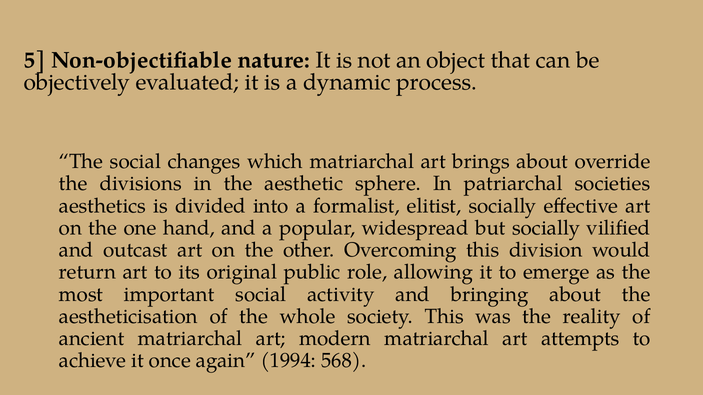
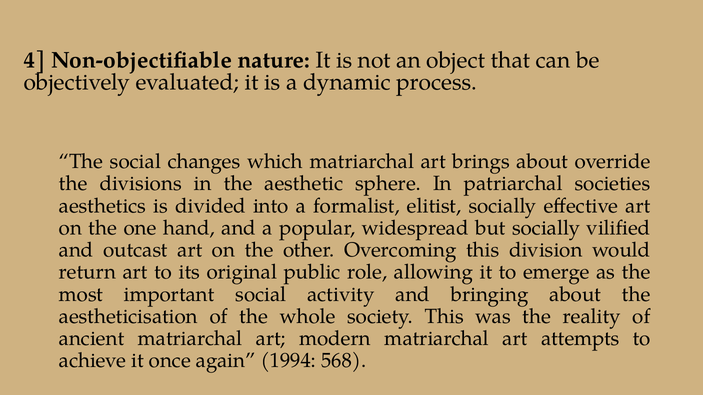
5: 5 -> 4
